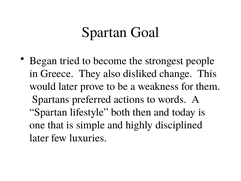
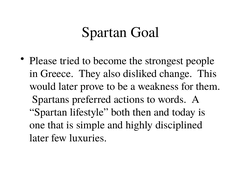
Began: Began -> Please
